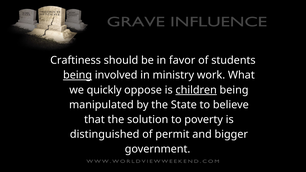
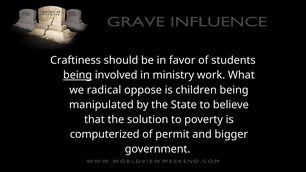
quickly: quickly -> radical
children underline: present -> none
distinguished: distinguished -> computerized
